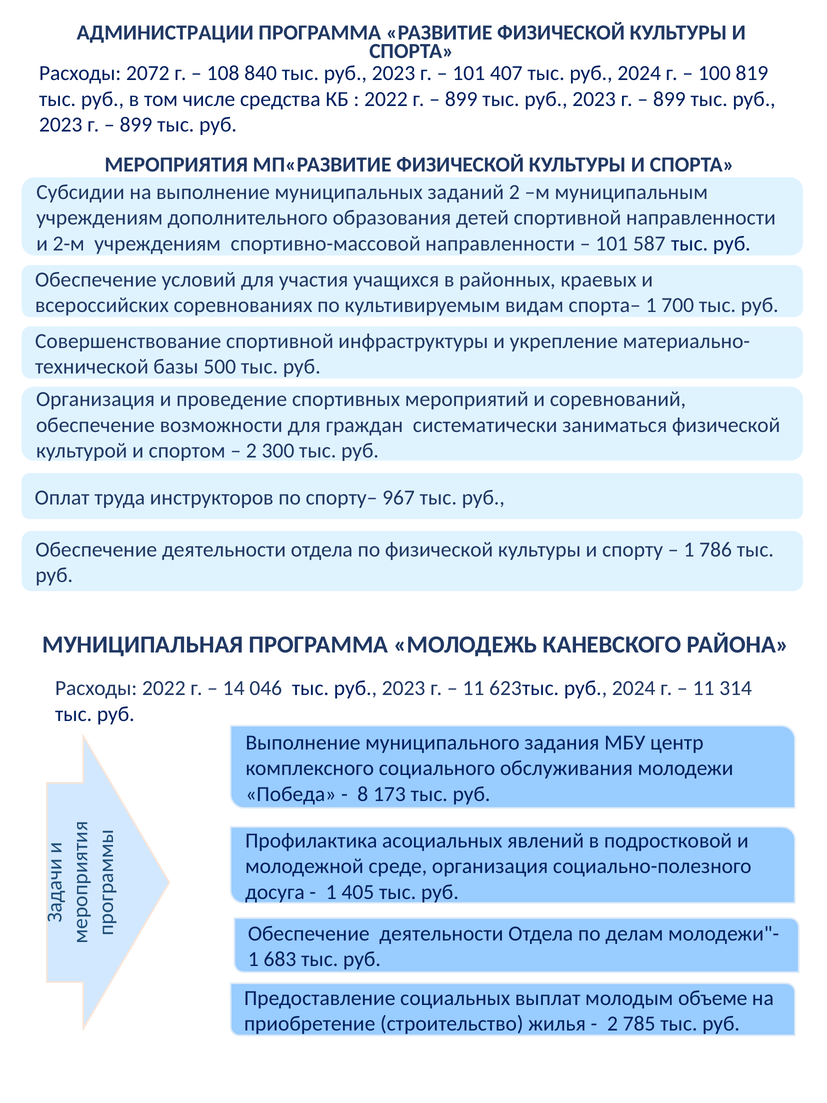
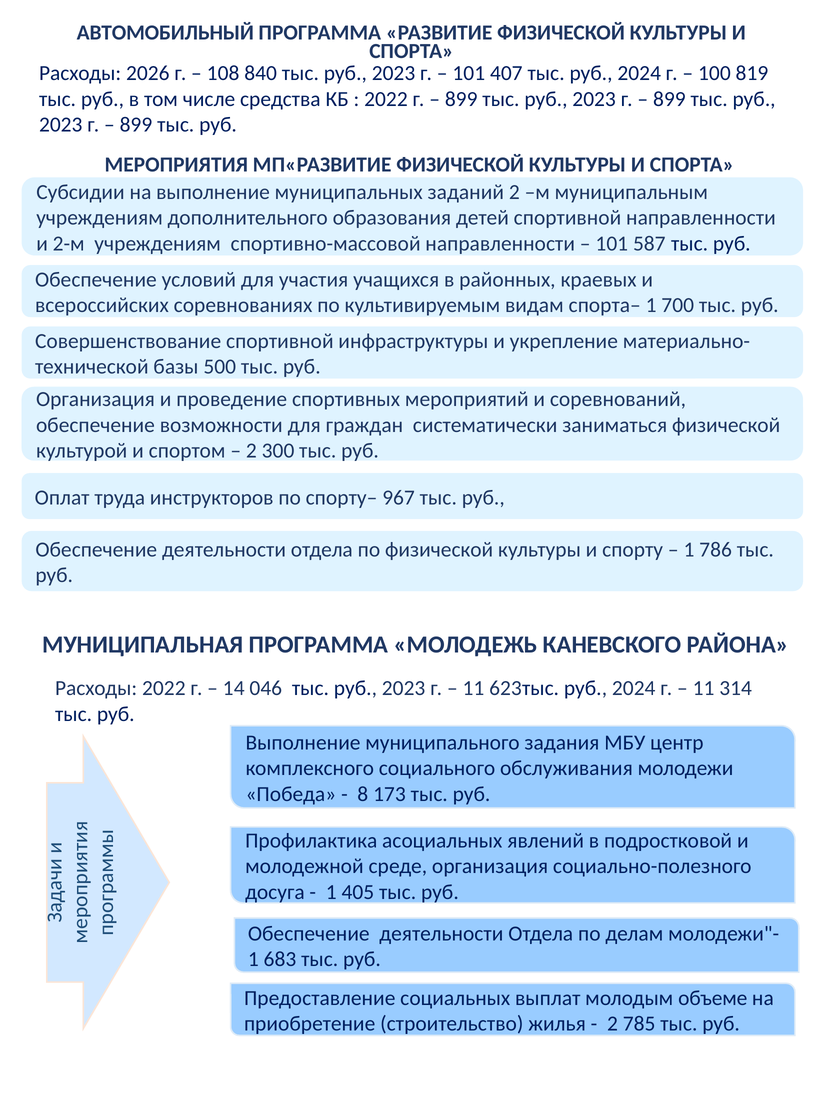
АДМИНИСТРАЦИИ: АДМИНИСТРАЦИИ -> АВТОМОБИЛЬНЫЙ
2072: 2072 -> 2026
